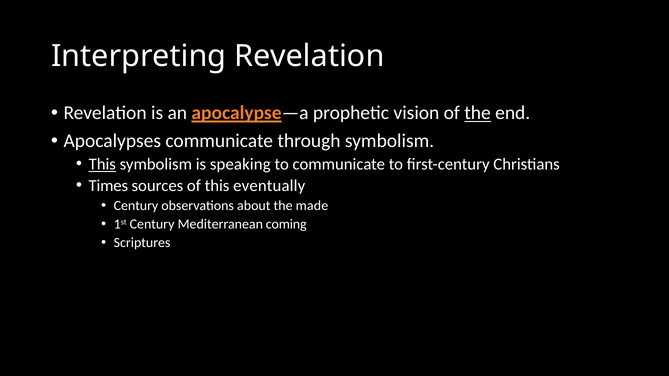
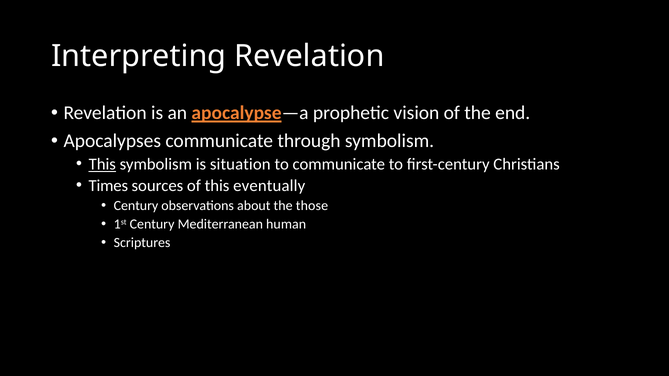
the at (478, 113) underline: present -> none
speaking: speaking -> situation
made: made -> those
coming: coming -> human
